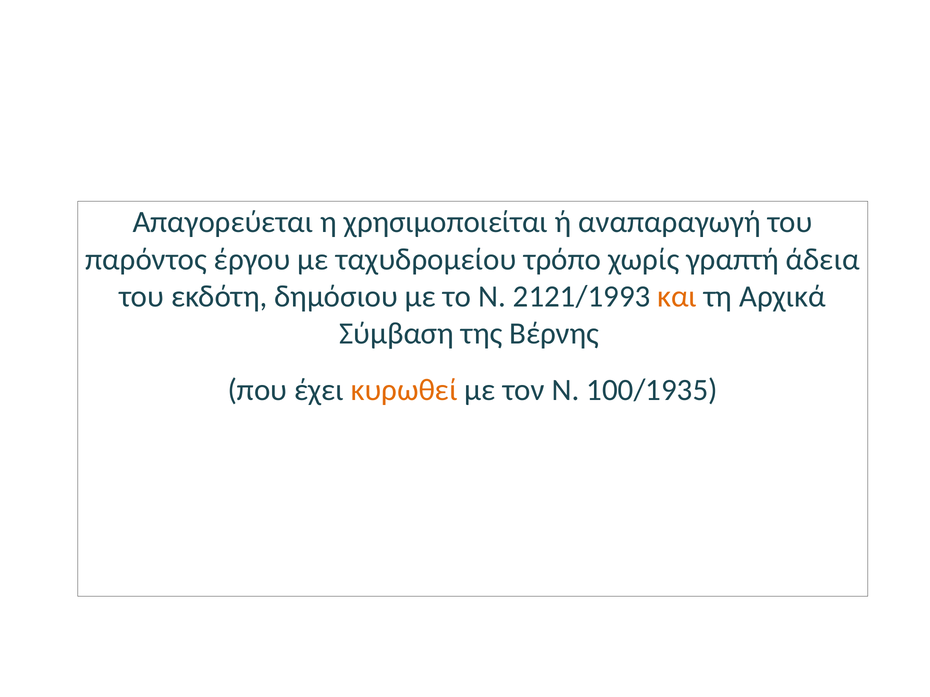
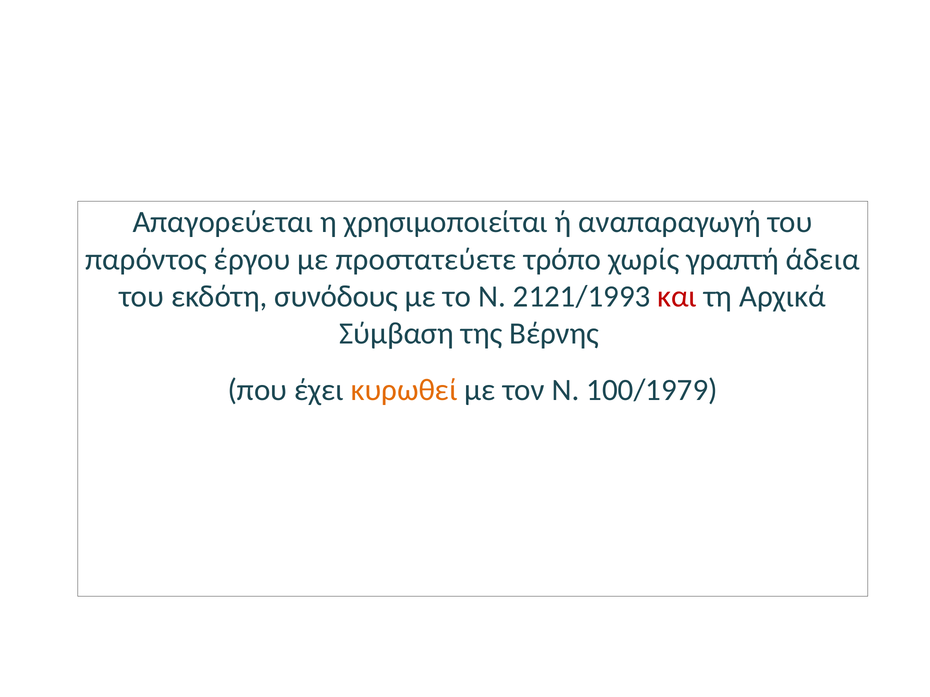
ταχυδρομείου: ταχυδρομείου -> προστατεύετε
δημόσιου: δημόσιου -> συνόδους
και colour: orange -> red
100/1935: 100/1935 -> 100/1979
